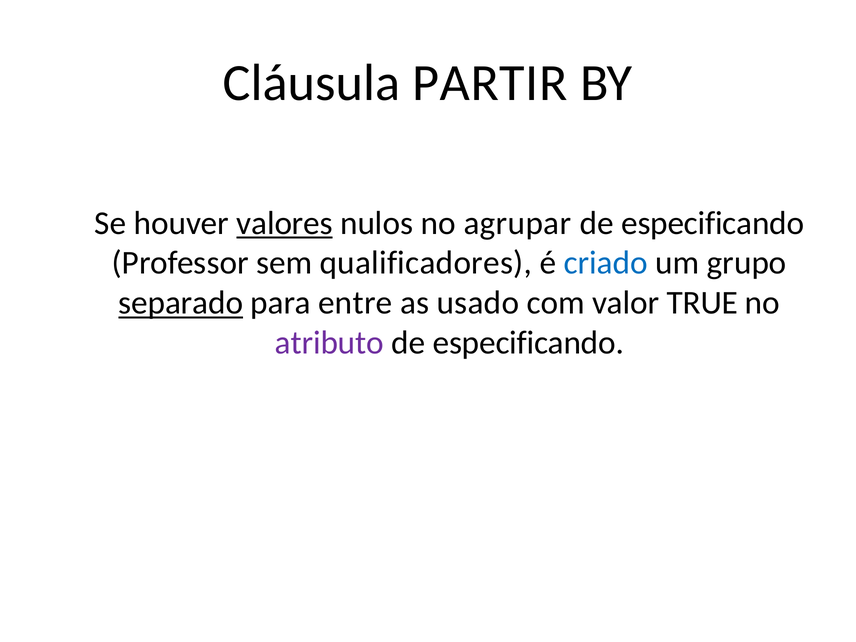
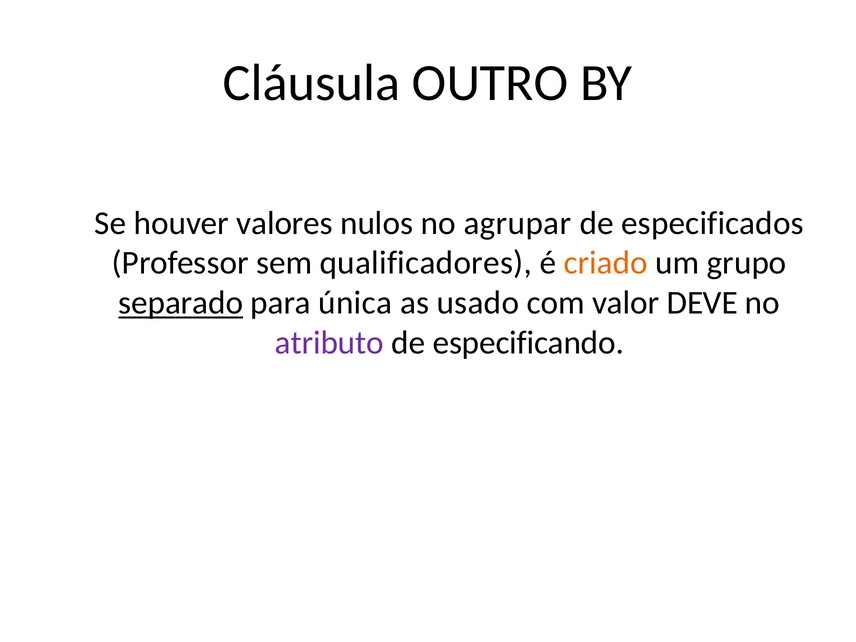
PARTIR: PARTIR -> OUTRO
valores underline: present -> none
especificando at (713, 223): especificando -> especificados
criado colour: blue -> orange
entre: entre -> única
TRUE: TRUE -> DEVE
